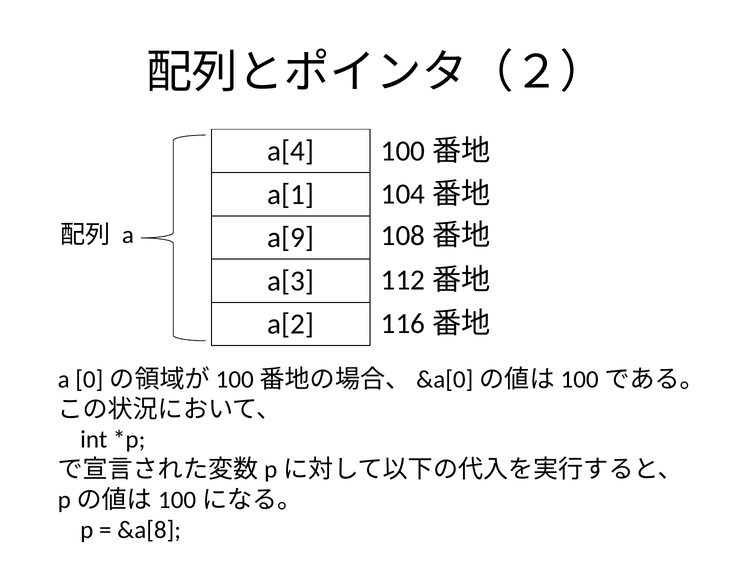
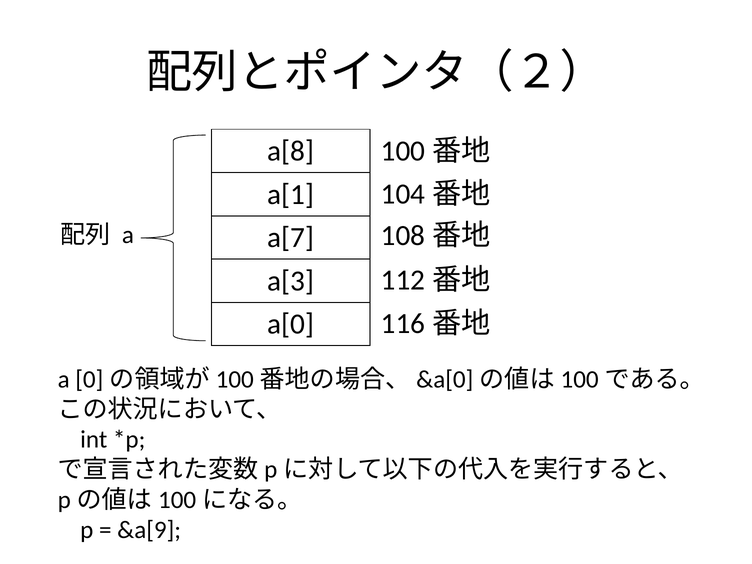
a[4: a[4 -> a[8
a[9: a[9 -> a[7
a[2: a[2 -> a[0
&a[8: &a[8 -> &a[9
